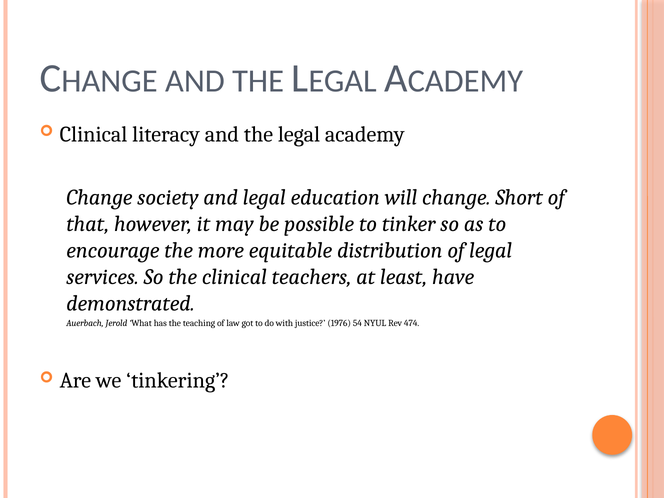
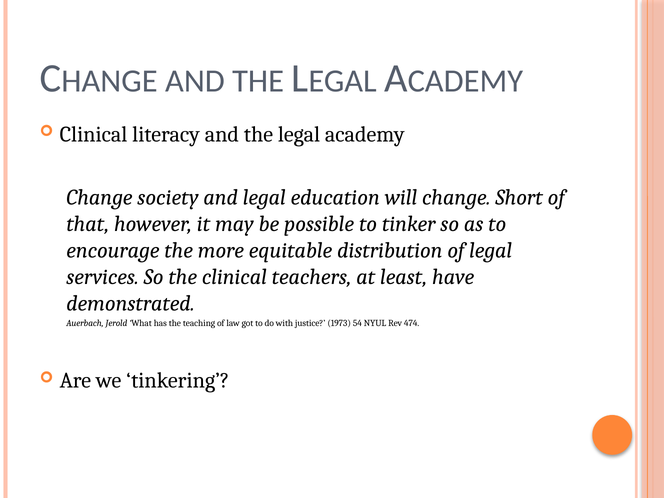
1976: 1976 -> 1973
